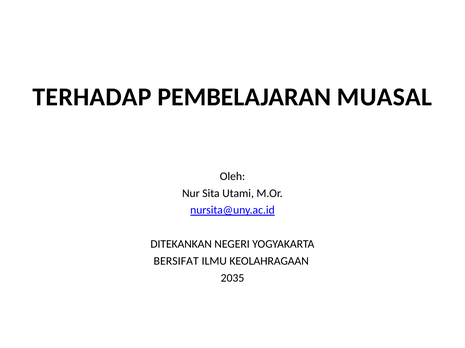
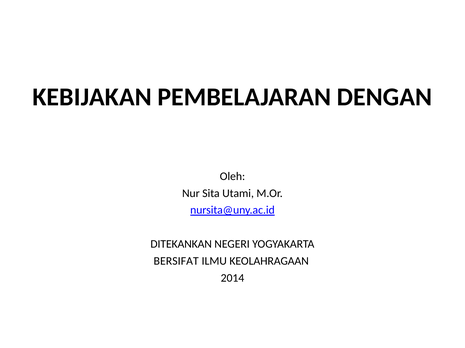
TERHADAP: TERHADAP -> KEBIJAKAN
MUASAL: MUASAL -> DENGAN
2035: 2035 -> 2014
